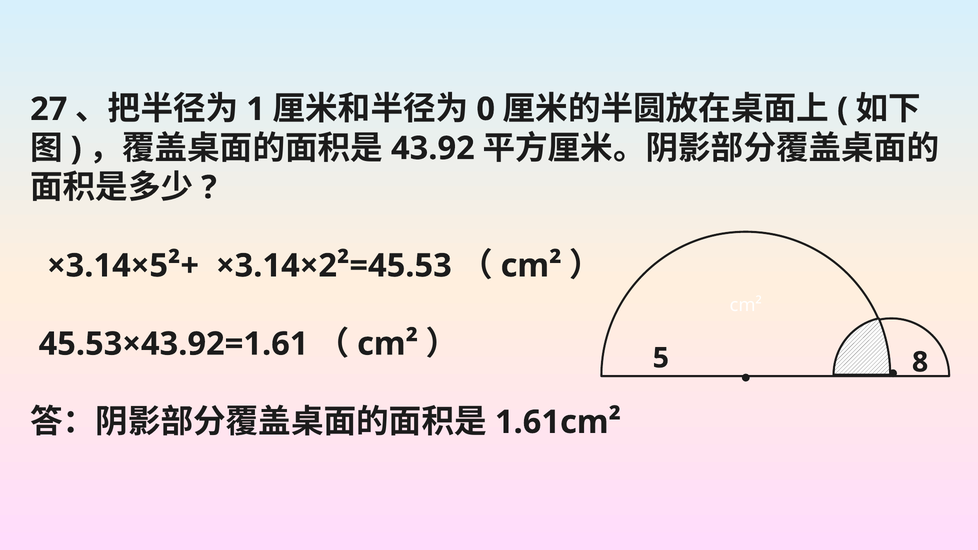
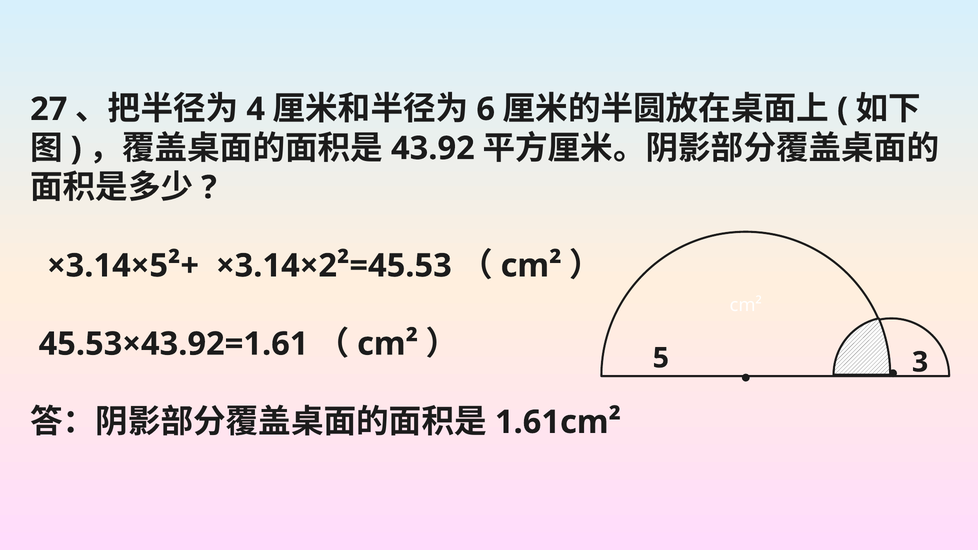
1: 1 -> 4
0: 0 -> 6
8: 8 -> 3
